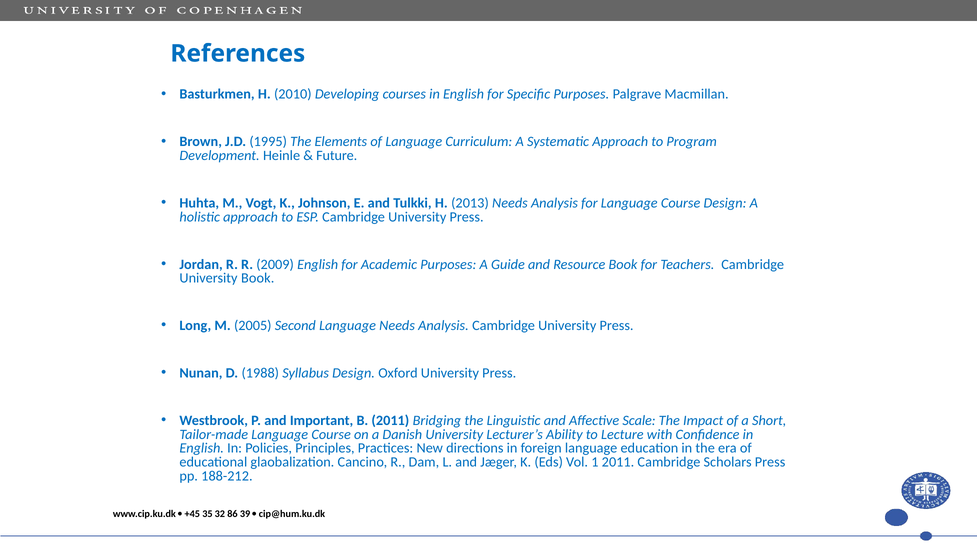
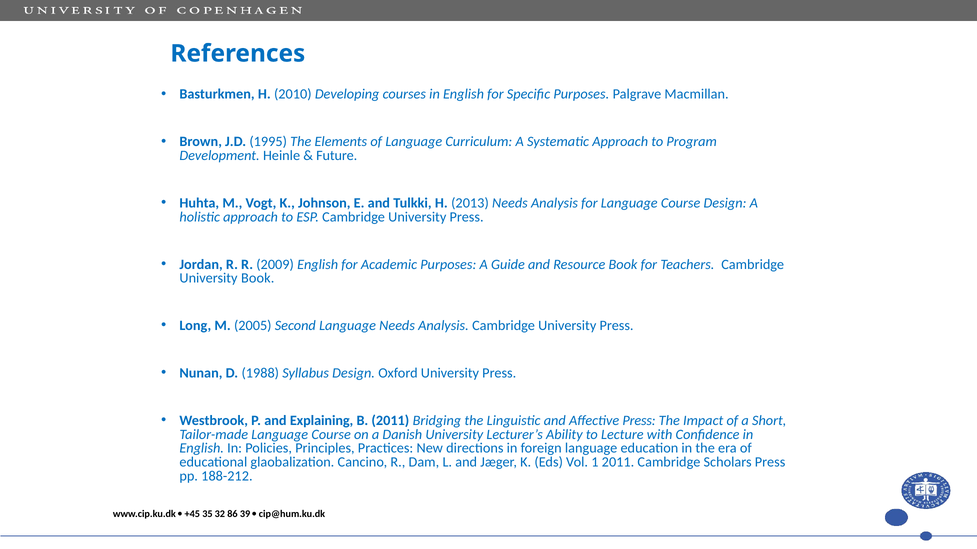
Important: Important -> Explaining
Affective Scale: Scale -> Press
